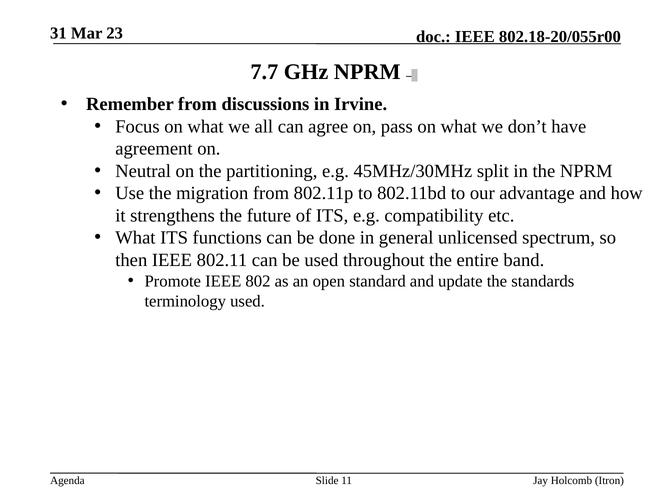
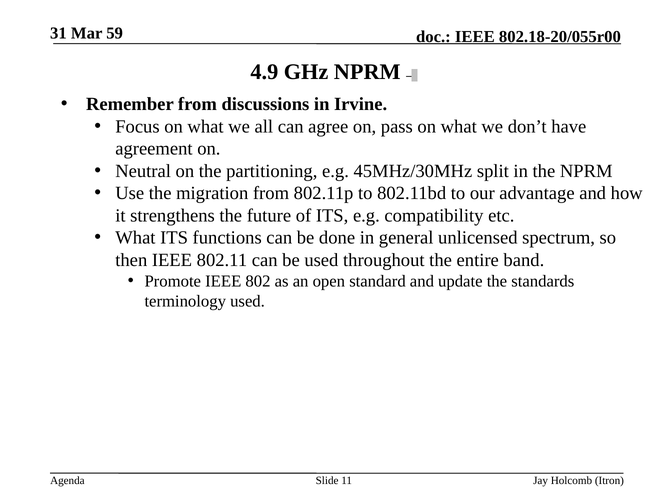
23: 23 -> 59
7.7: 7.7 -> 4.9
